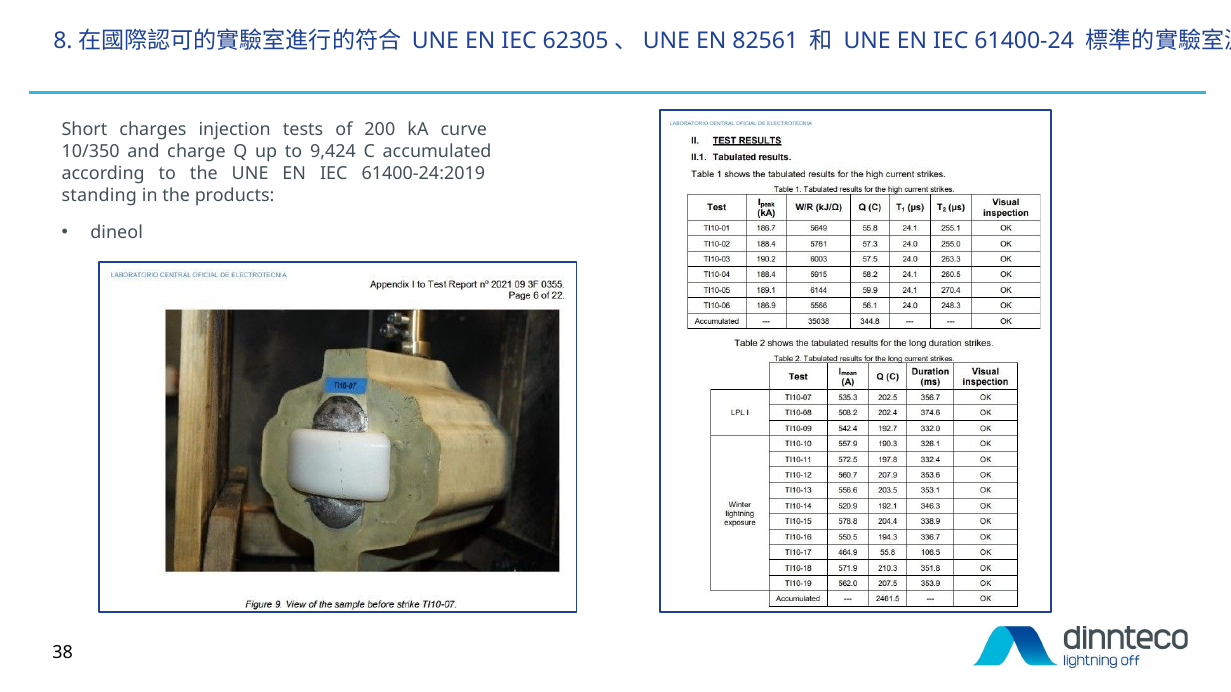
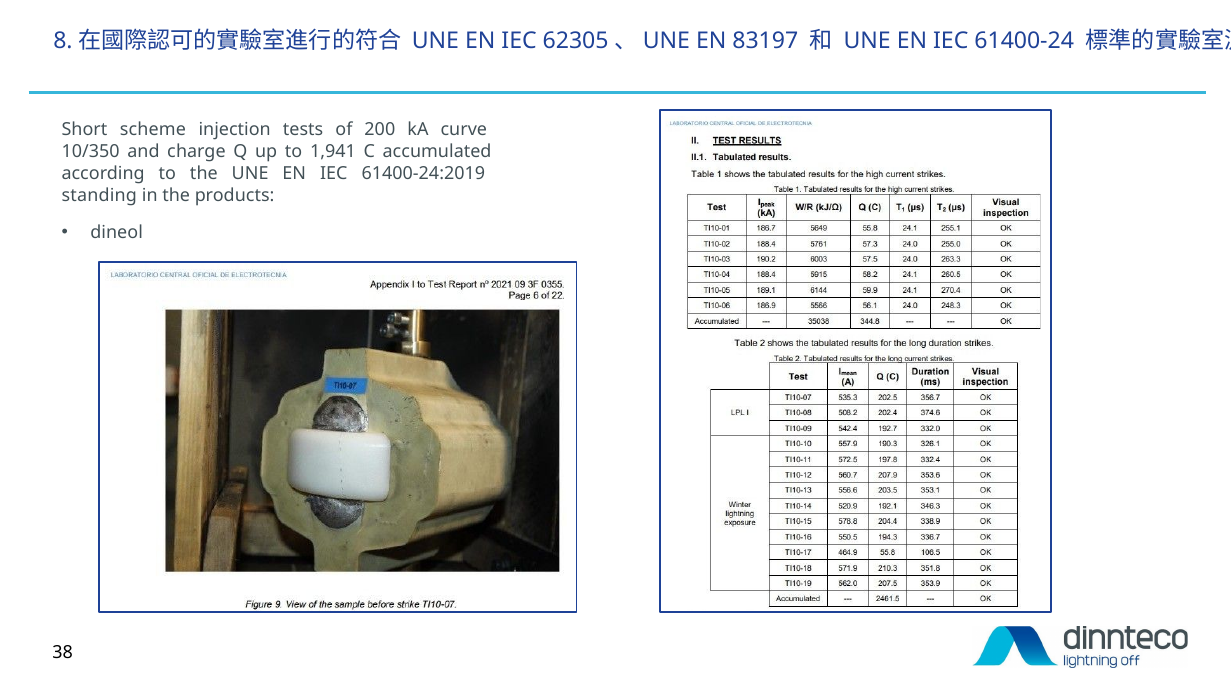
82561: 82561 -> 83197
charges: charges -> scheme
9,424: 9,424 -> 1,941
